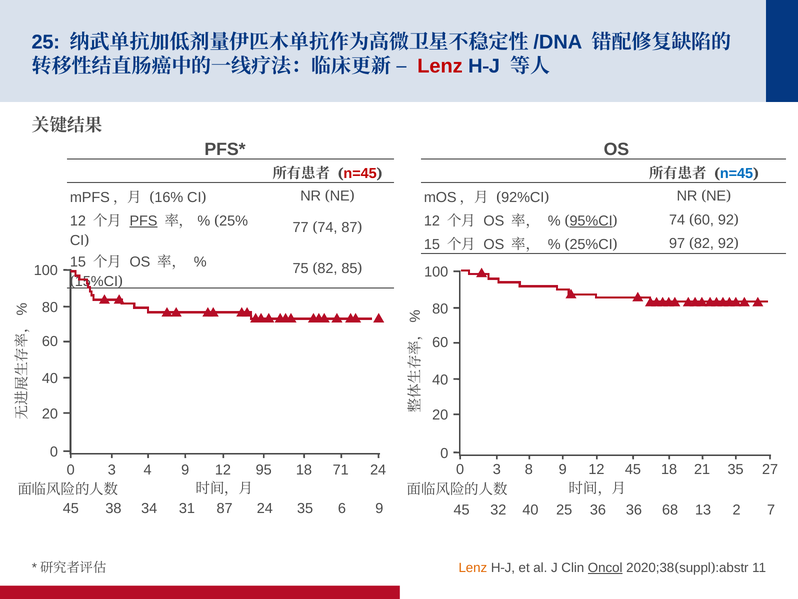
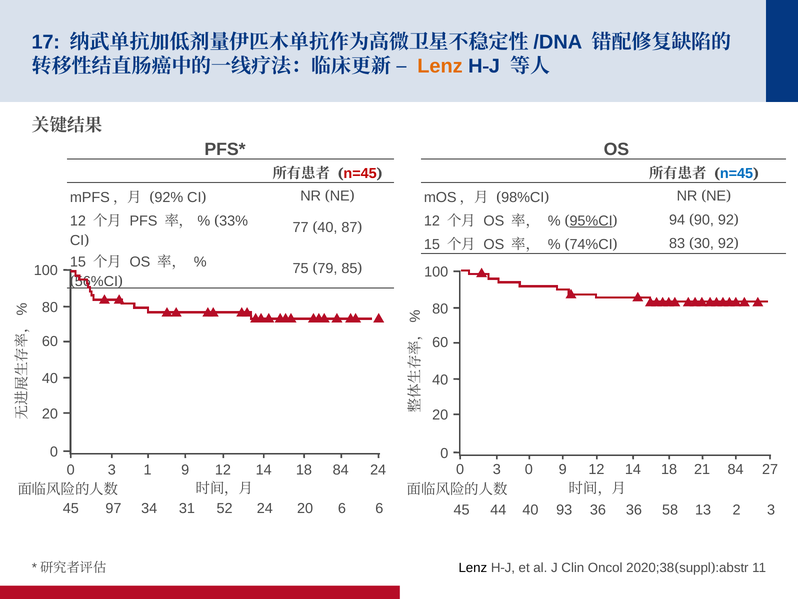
25 at (46, 42): 25 -> 17
Lenz at (440, 66) colour: red -> orange
16%: 16% -> 92%
92%CI: 92%CI -> 98%CI
PFS underline: present -> none
25%: 25% -> 33%
74 at (677, 220): 74 -> 94
60 at (704, 220): 60 -> 90
74 at (327, 227): 74 -> 40
25%CI: 25%CI -> 74%CI
97: 97 -> 83
82 at (704, 243): 82 -> 30
82 at (327, 268): 82 -> 79
15%CI: 15%CI -> 56%CI
3 8: 8 -> 0
45 at (633, 469): 45 -> 14
21 35: 35 -> 84
4: 4 -> 1
95 at (264, 470): 95 -> 14
18 71: 71 -> 84
38: 38 -> 97
31 87: 87 -> 52
24 35: 35 -> 20
6 9: 9 -> 6
32: 32 -> 44
40 25: 25 -> 93
68: 68 -> 58
2 7: 7 -> 3
Lenz at (473, 567) colour: orange -> black
Oncol underline: present -> none
